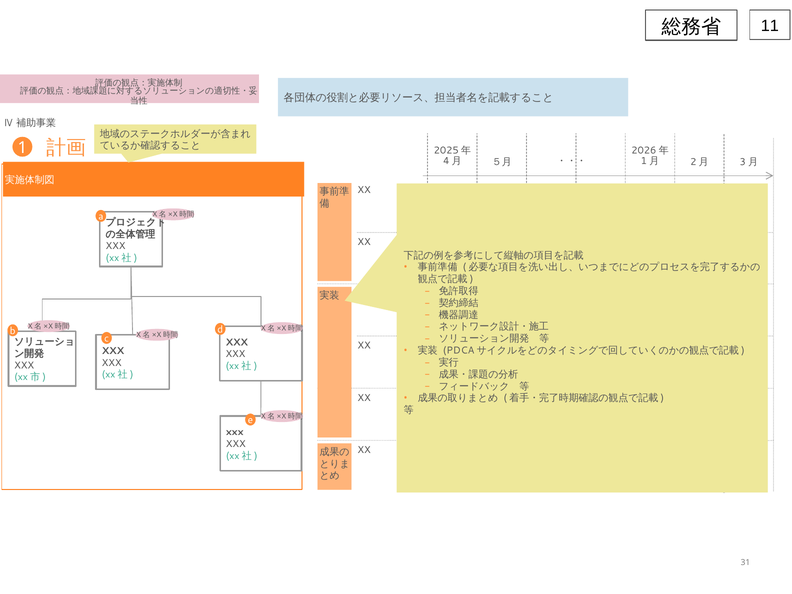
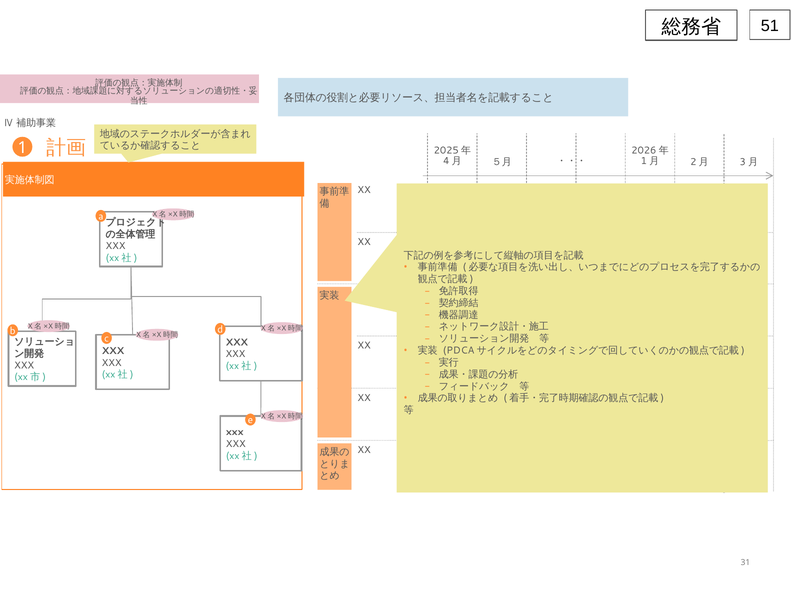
11: 11 -> 51
